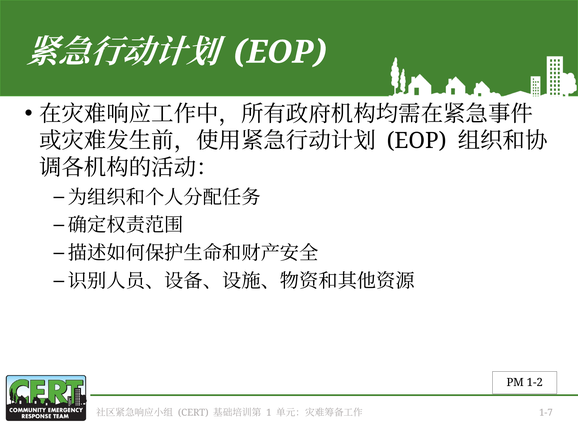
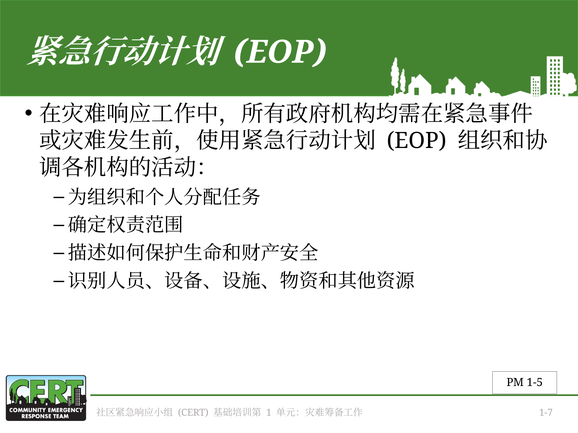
1-2: 1-2 -> 1-5
